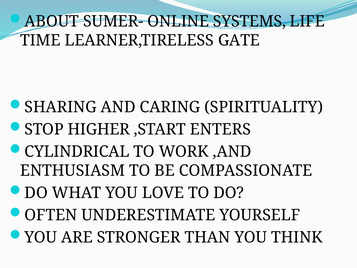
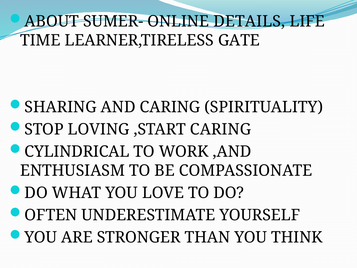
SYSTEMS: SYSTEMS -> DETAILS
HIGHER: HIGHER -> LOVING
,START ENTERS: ENTERS -> CARING
